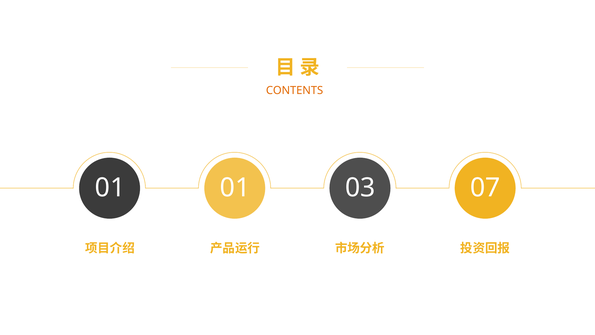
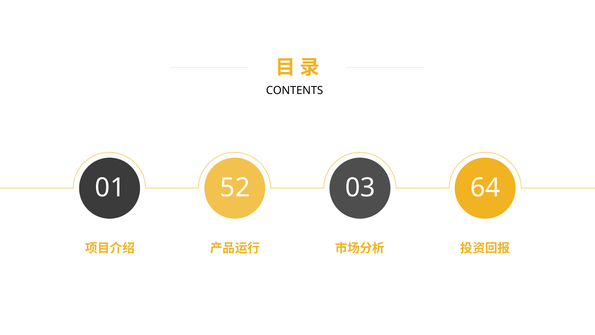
CONTENTS colour: orange -> black
01 01: 01 -> 52
07: 07 -> 64
